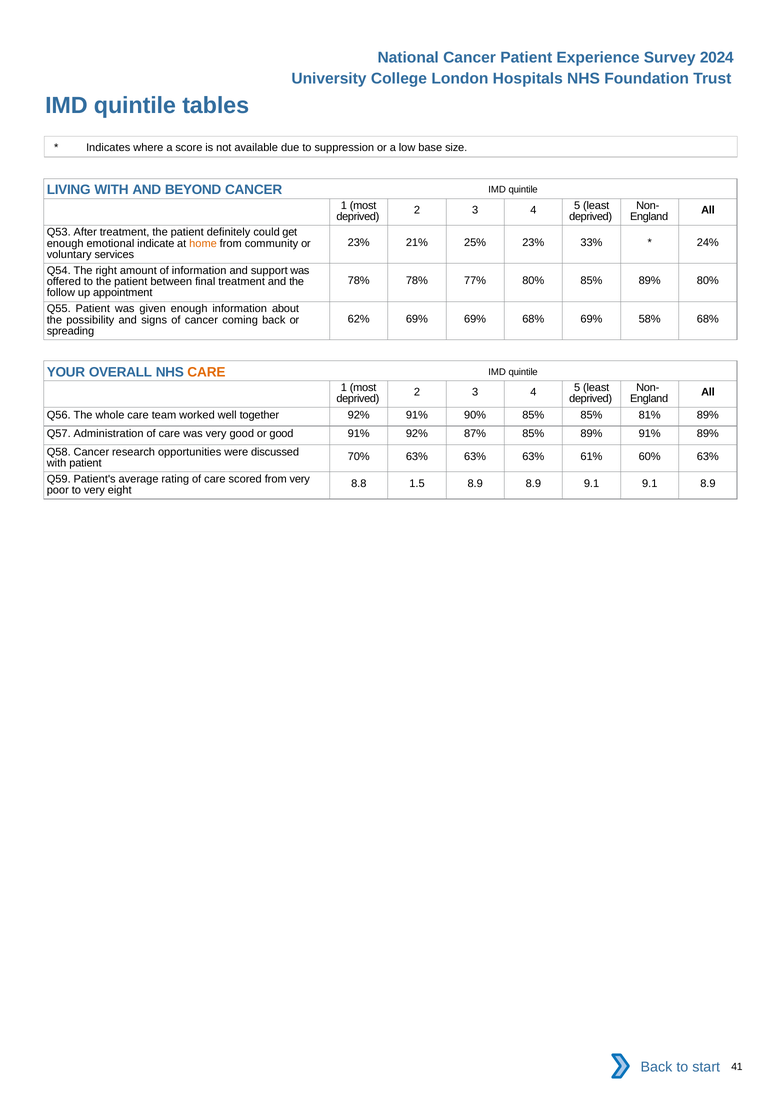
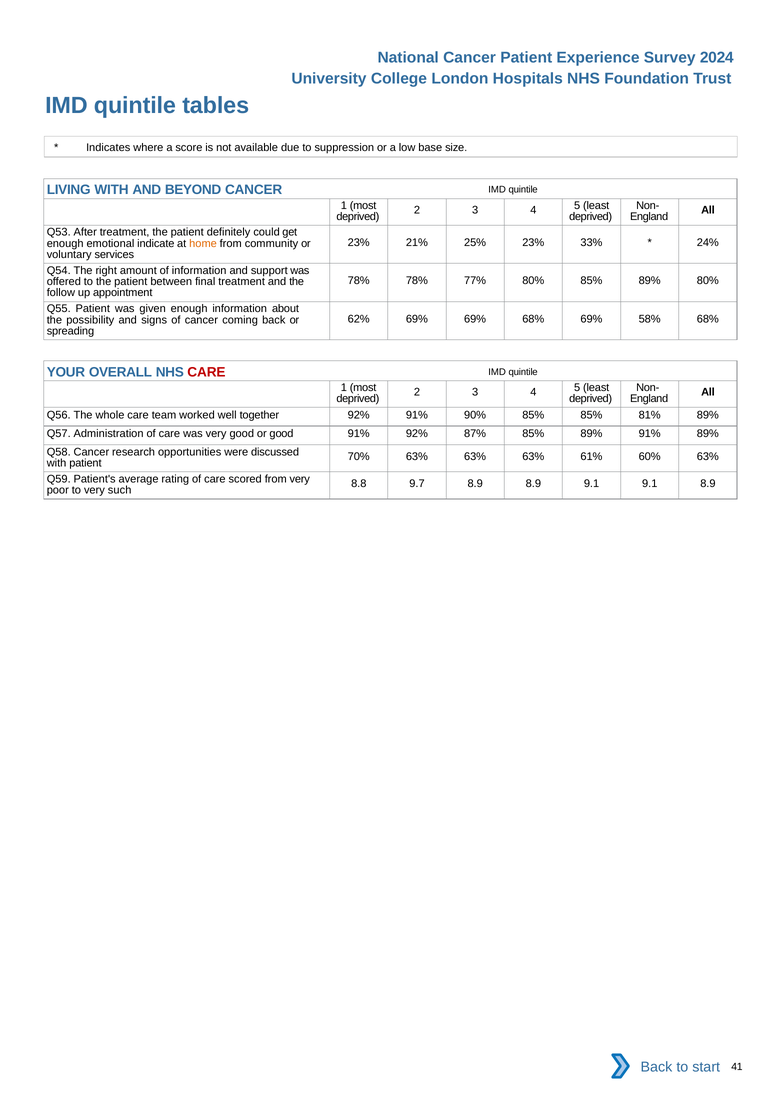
CARE at (206, 372) colour: orange -> red
1.5: 1.5 -> 9.7
eight: eight -> such
